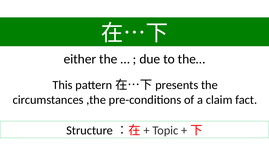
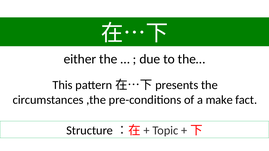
claim: claim -> make
